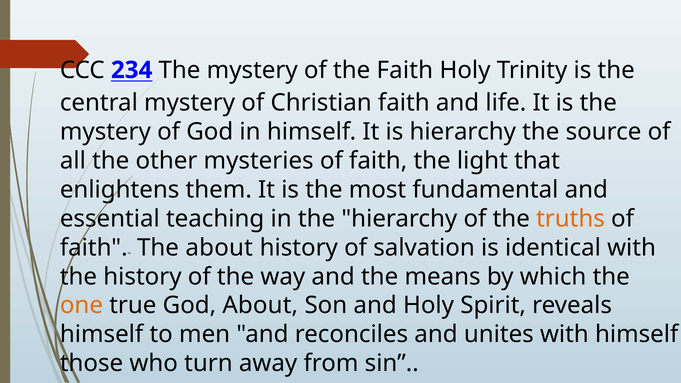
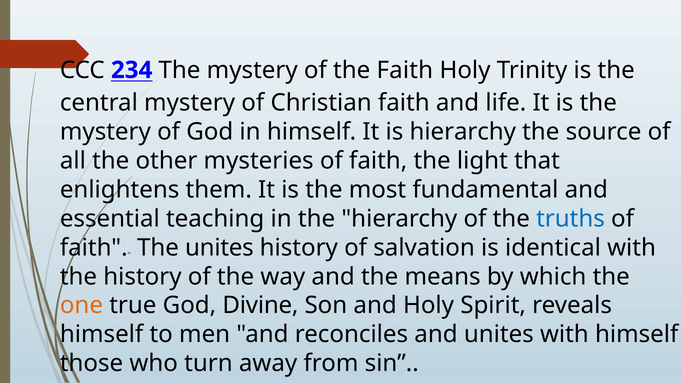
truths colour: orange -> blue
The about: about -> unites
God About: About -> Divine
